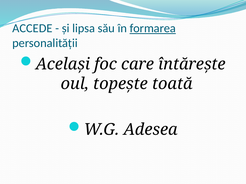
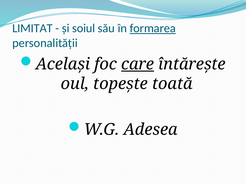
ACCEDE: ACCEDE -> LIMITAT
lipsa: lipsa -> soiul
care underline: none -> present
